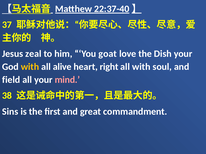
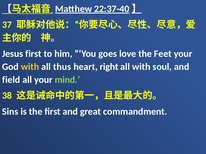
Jesus zeal: zeal -> first
goat: goat -> goes
Dish: Dish -> Feet
alive: alive -> thus
mind colour: pink -> light green
